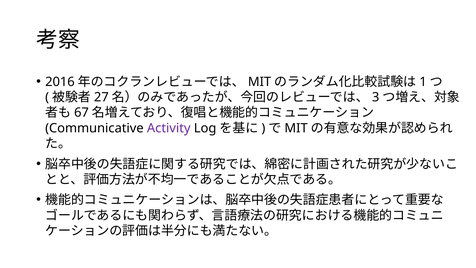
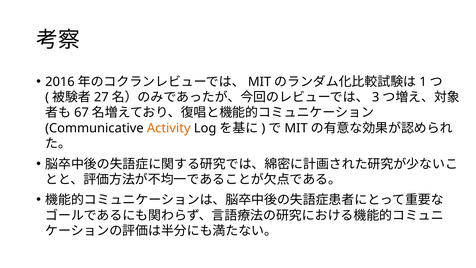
Activity colour: purple -> orange
